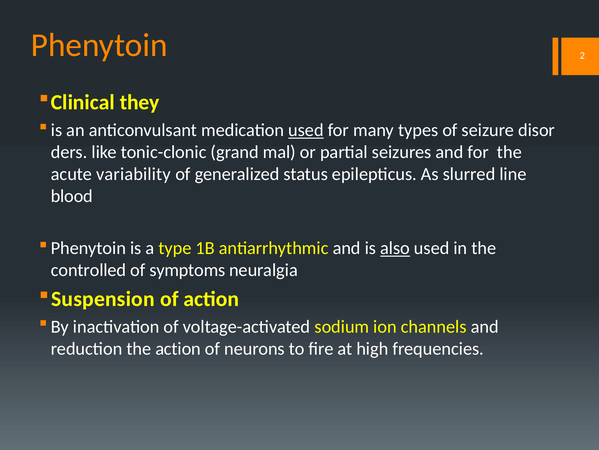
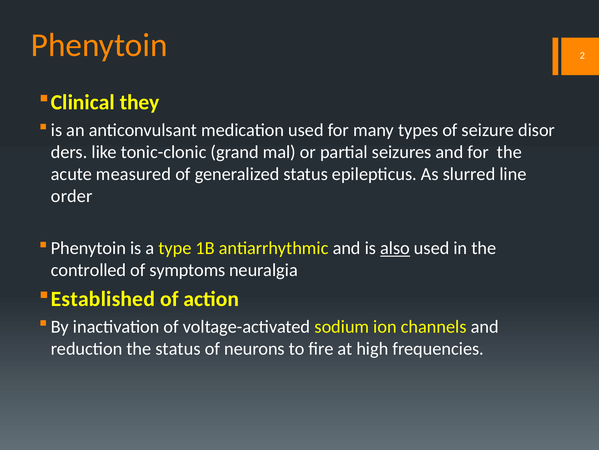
used at (306, 130) underline: present -> none
variability: variability -> measured
blood: blood -> order
Suspension: Suspension -> Established
the action: action -> status
